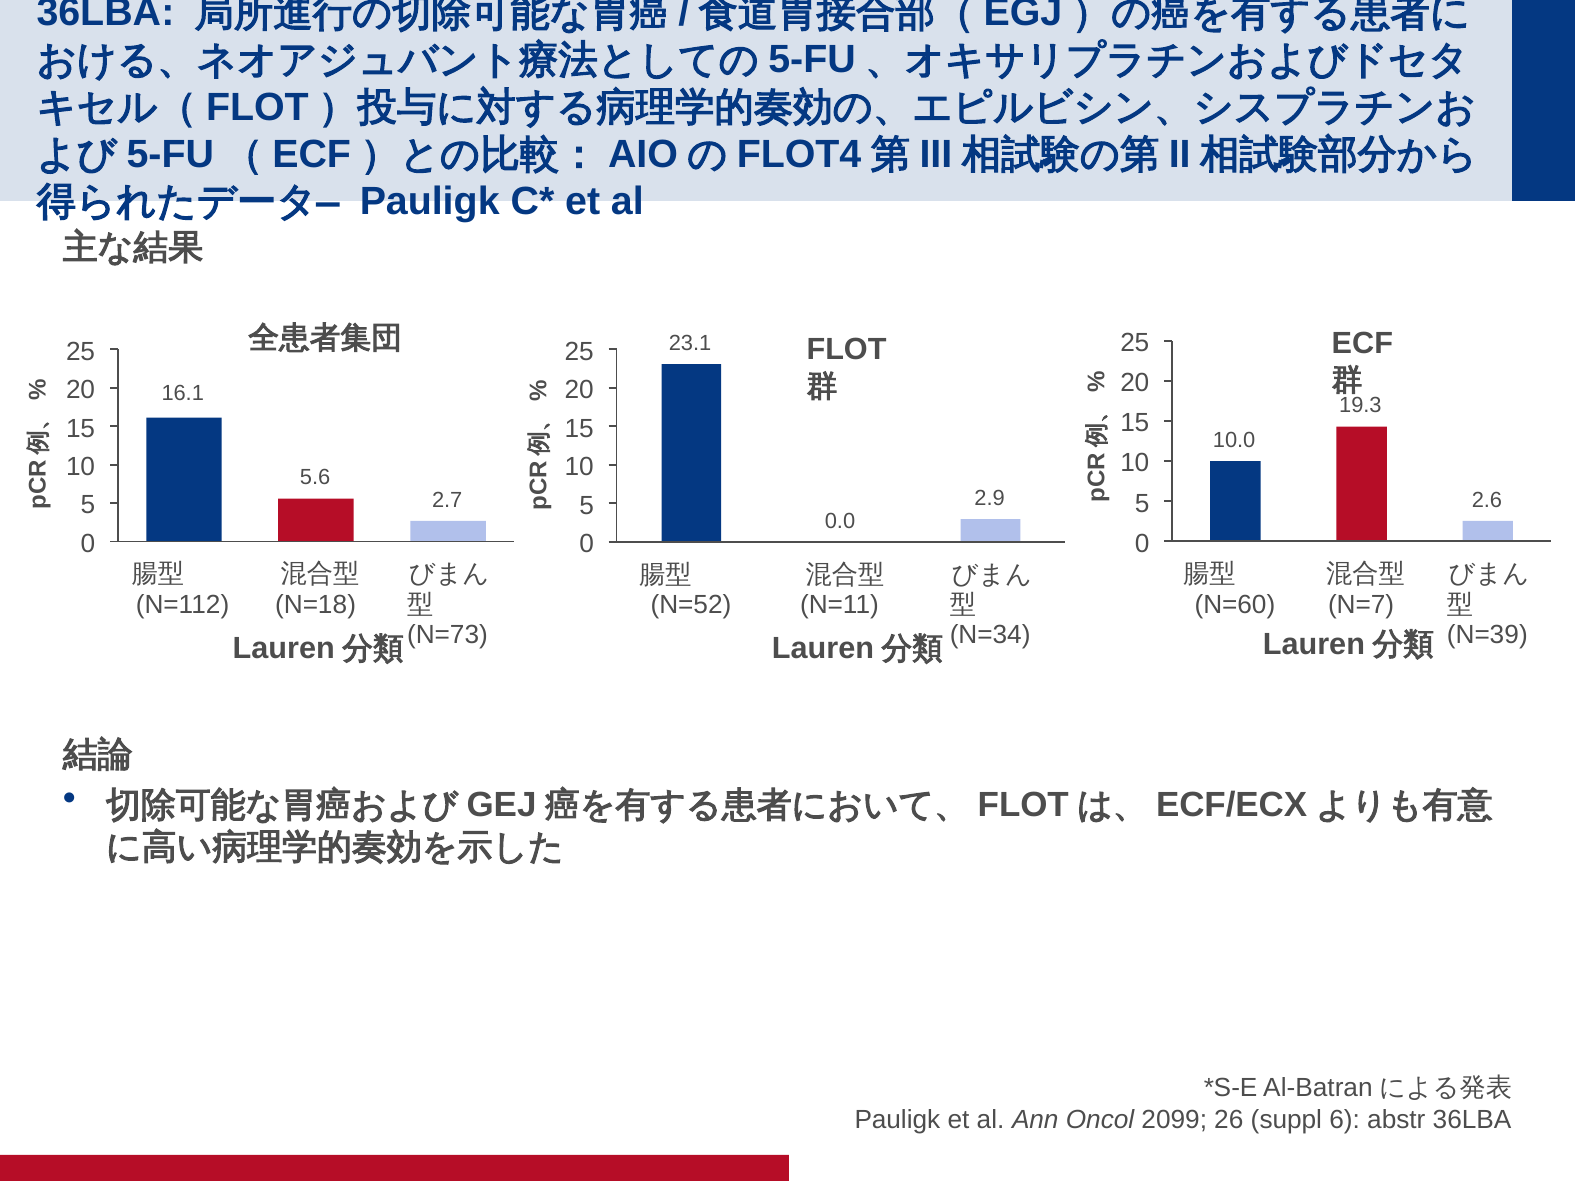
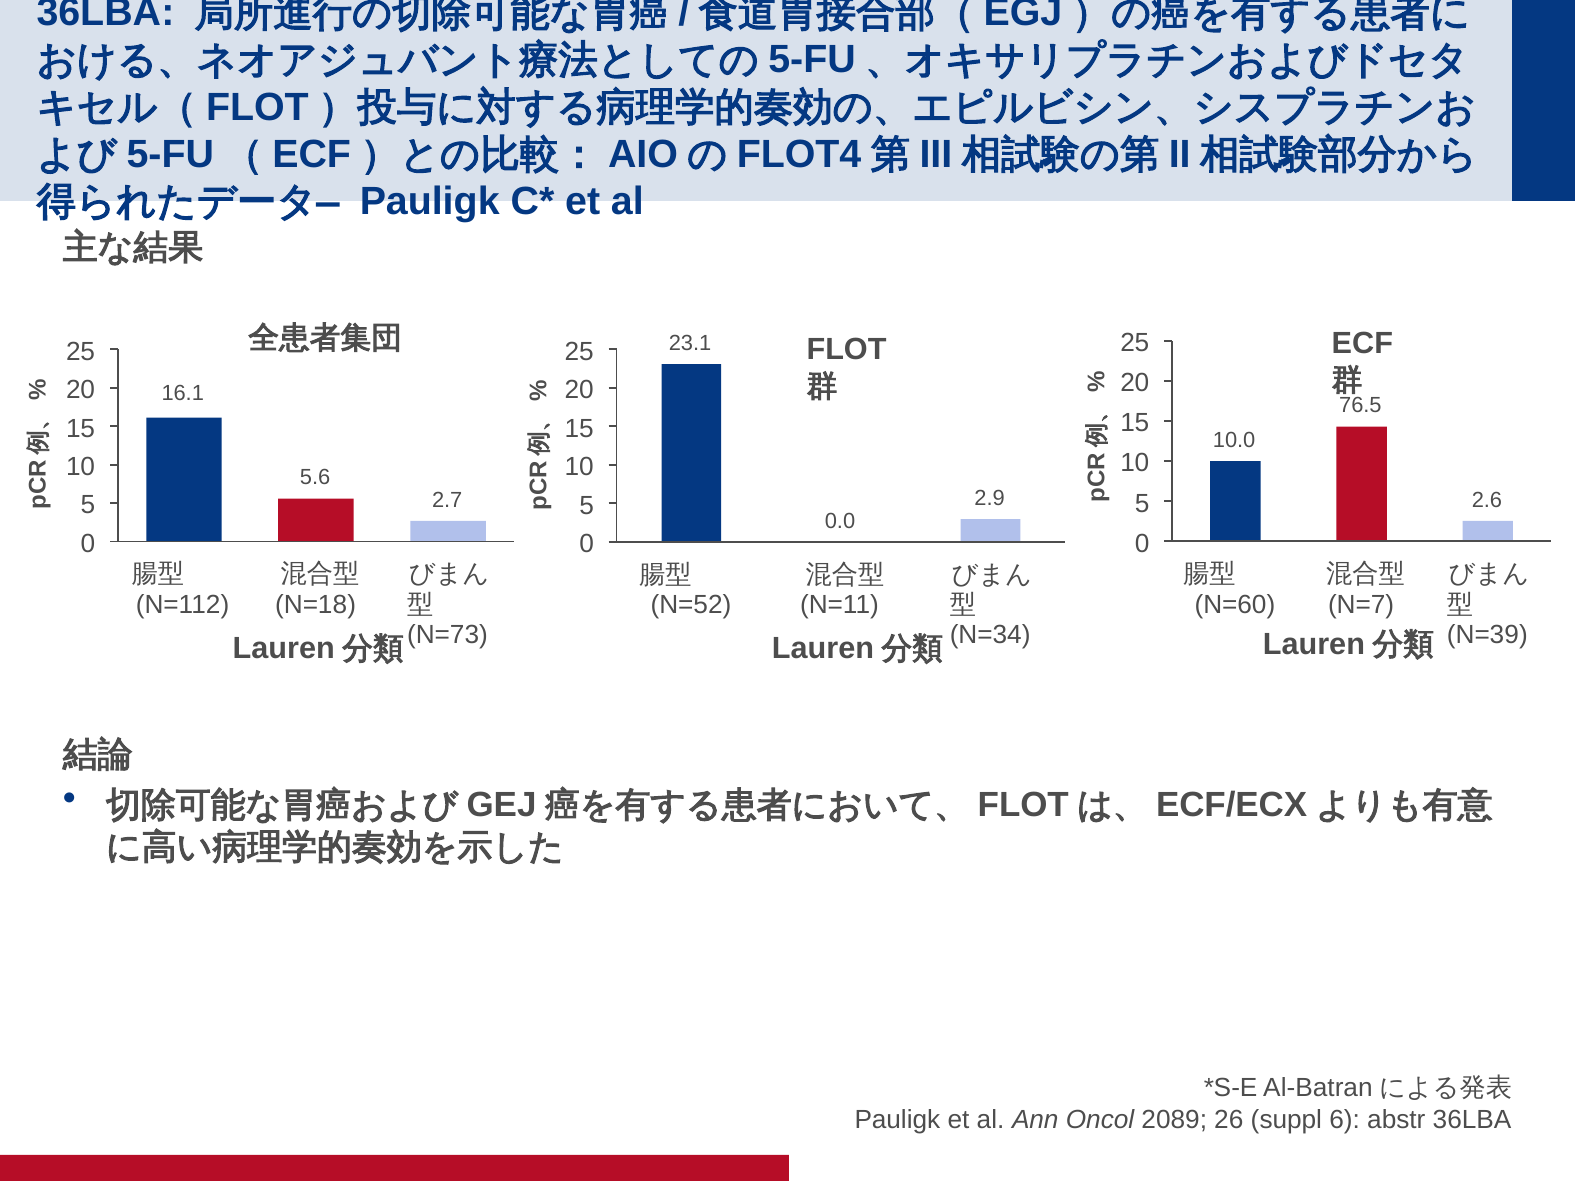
19.3: 19.3 -> 76.5
2099: 2099 -> 2089
